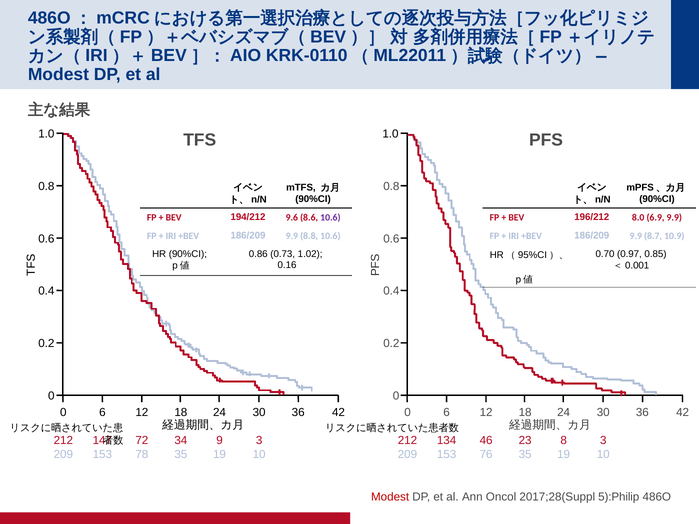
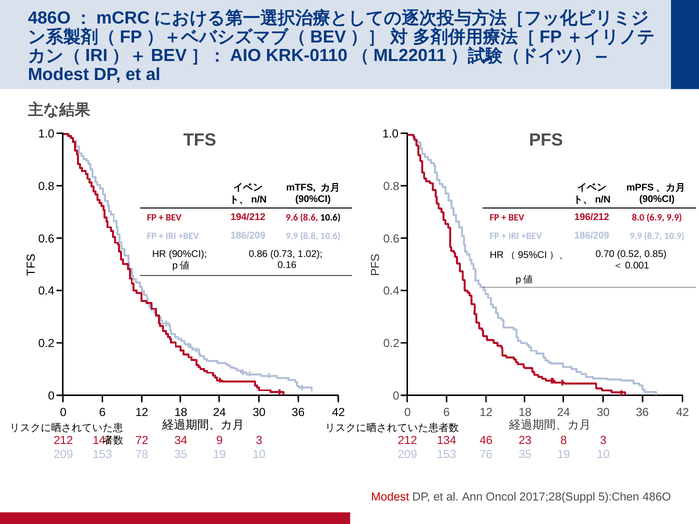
10.6 at (330, 217) colour: purple -> black
0.97: 0.97 -> 0.52
5):Philip: 5):Philip -> 5):Chen
